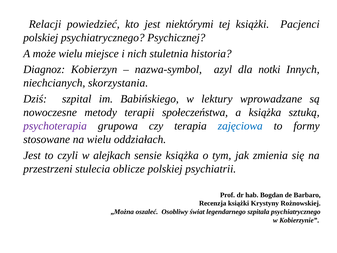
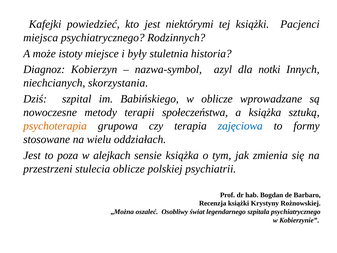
Relacji: Relacji -> Kafejki
polskiej at (41, 38): polskiej -> miejsca
Psychicznej: Psychicznej -> Rodzinnych
może wielu: wielu -> istoty
nich: nich -> były
w lektury: lektury -> oblicze
psychoterapia colour: purple -> orange
czyli: czyli -> poza
